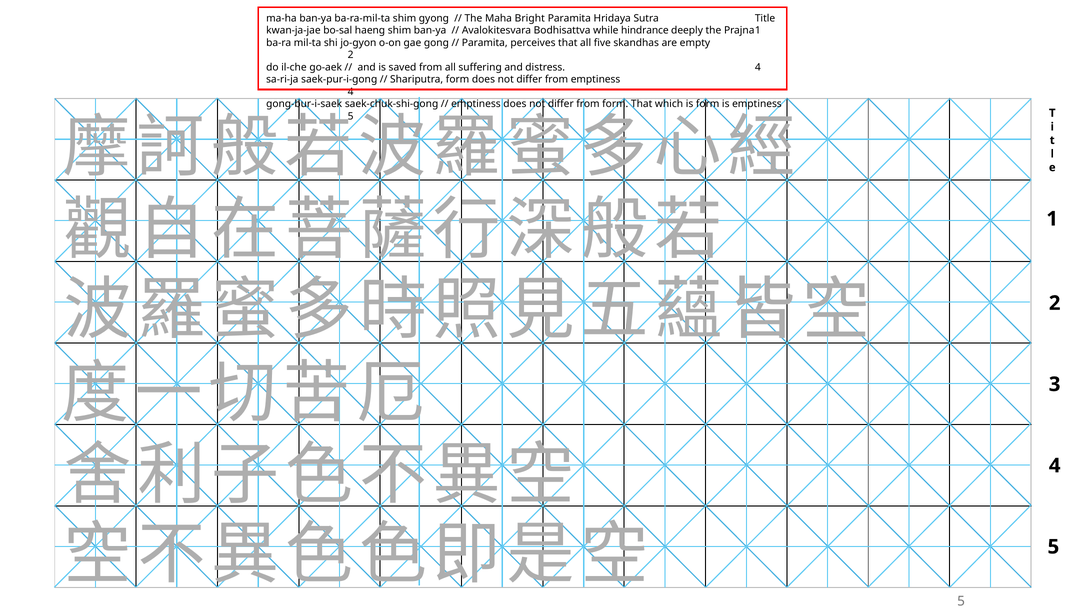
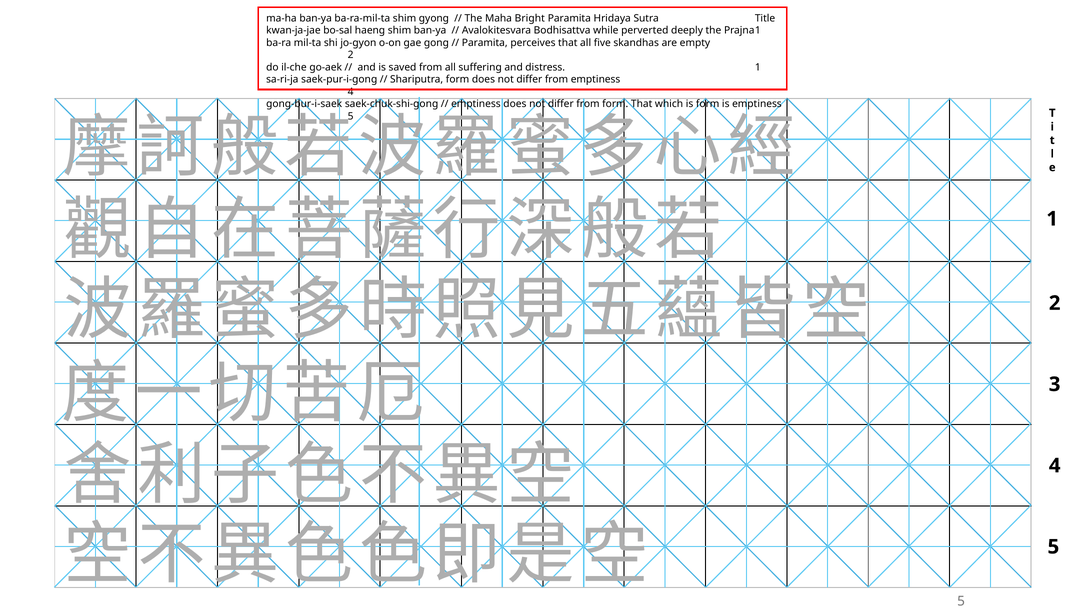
hindrance: hindrance -> perverted
distress 4: 4 -> 1
